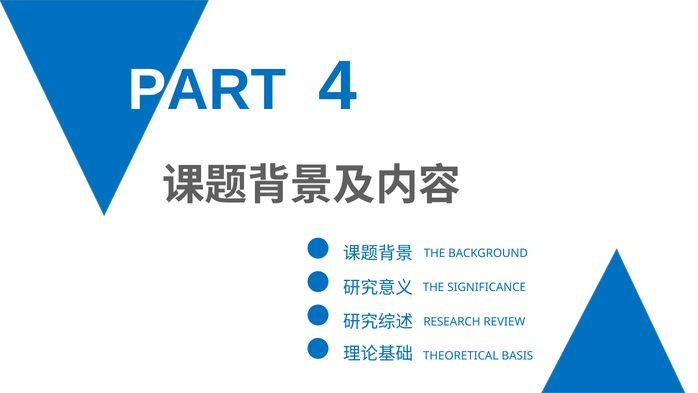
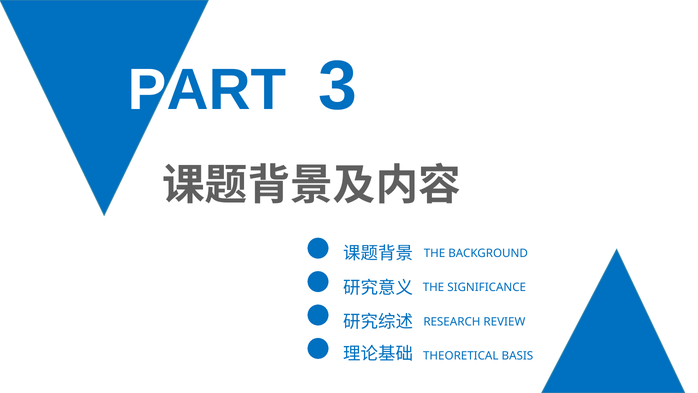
4: 4 -> 3
